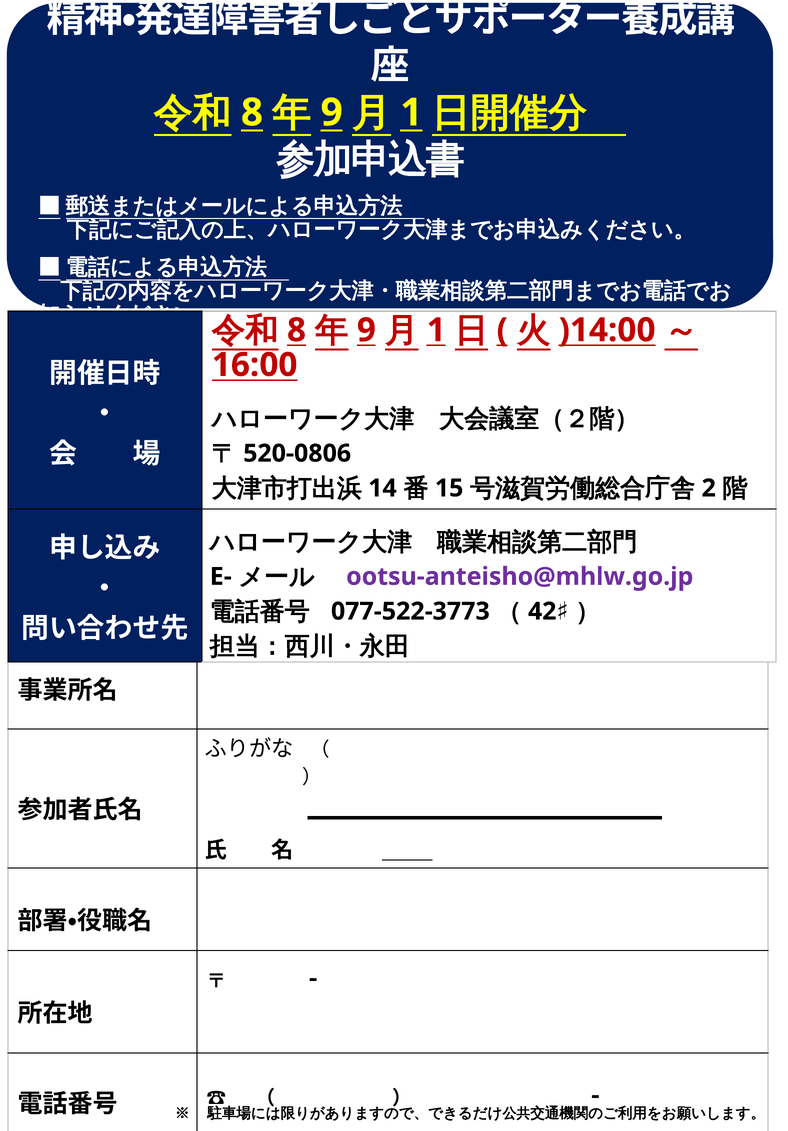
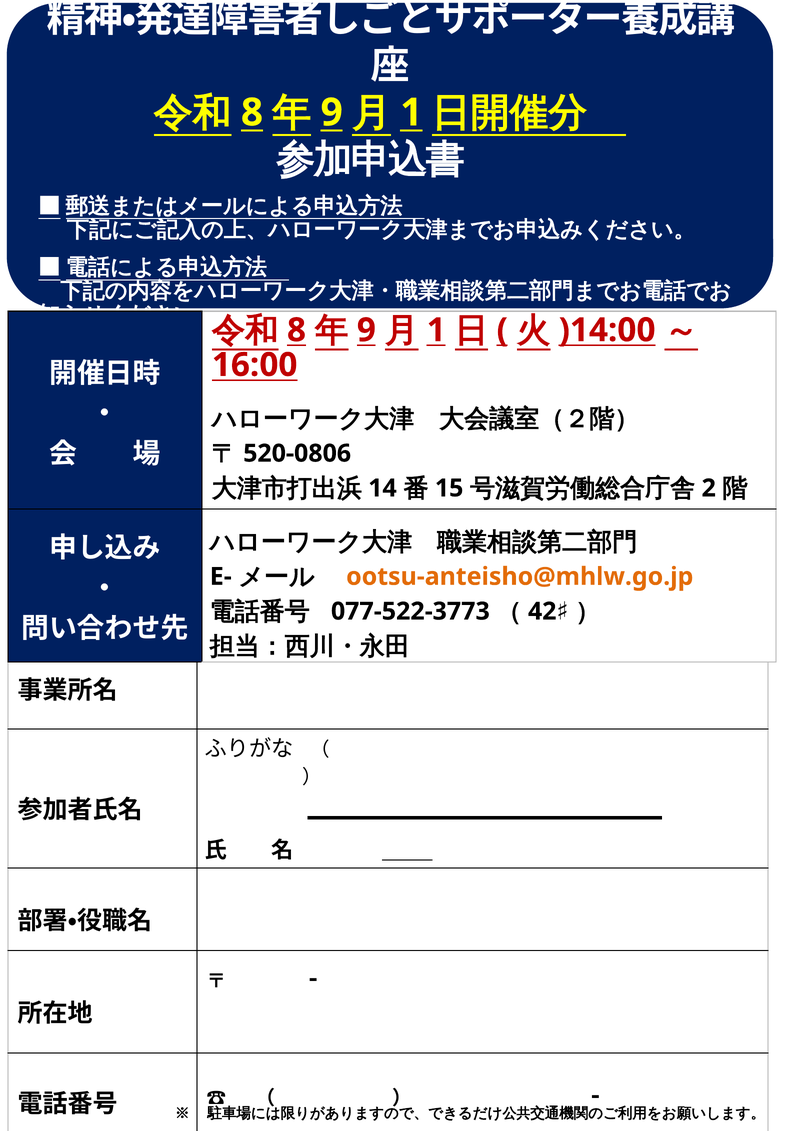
ootsu-anteisho@mhlw.go.jp colour: purple -> orange
